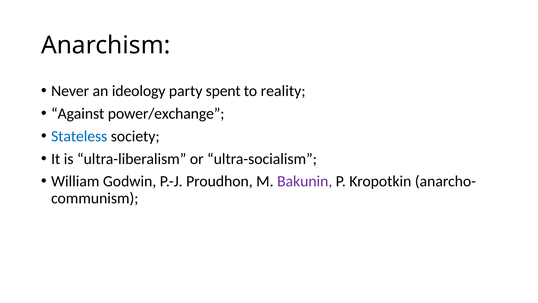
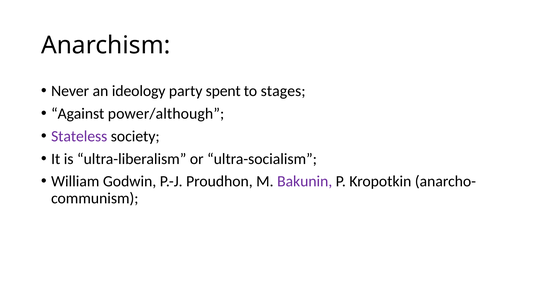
reality: reality -> stages
power/exchange: power/exchange -> power/although
Stateless colour: blue -> purple
